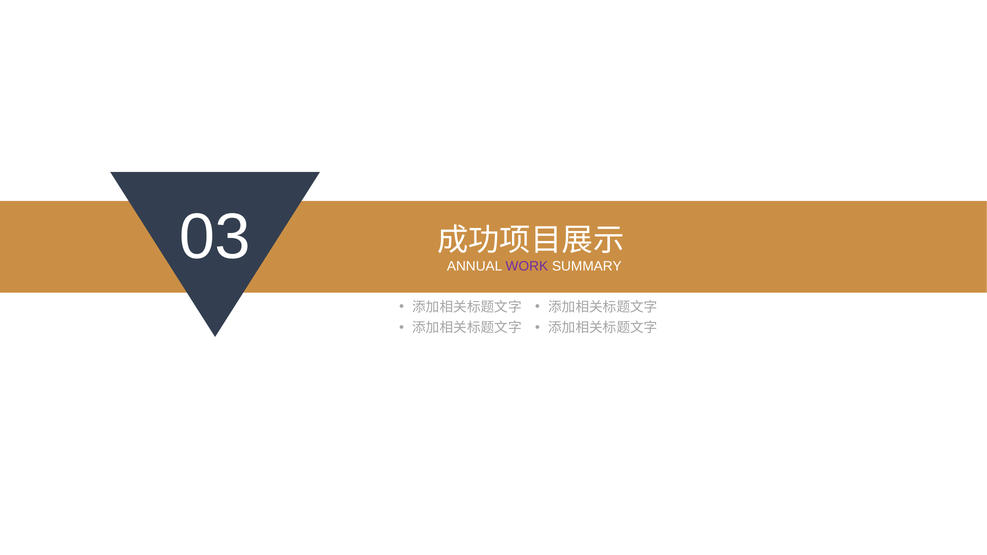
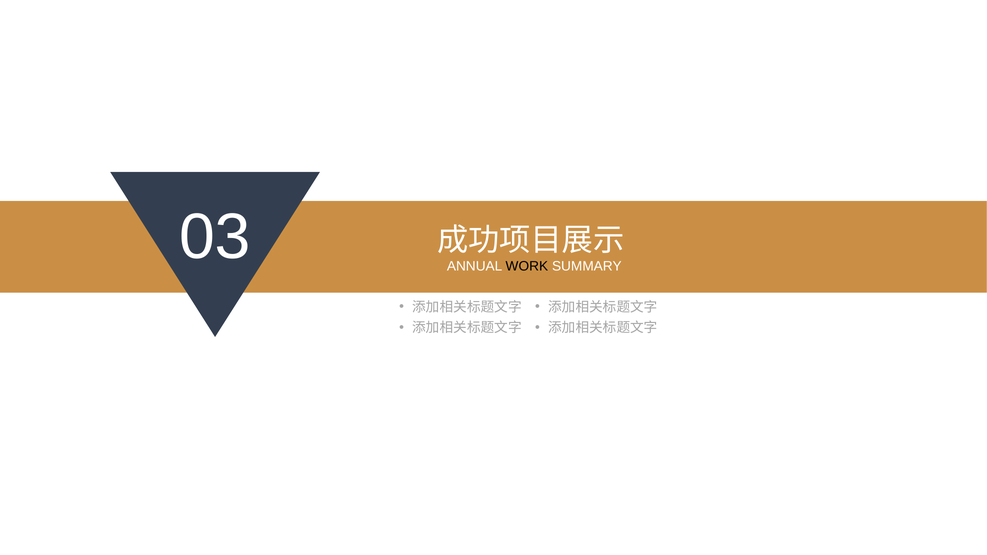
WORK colour: purple -> black
